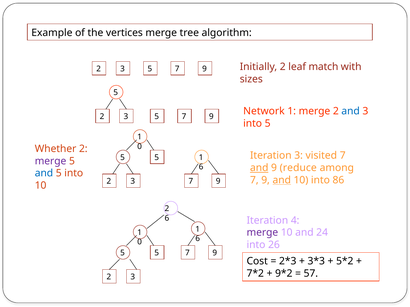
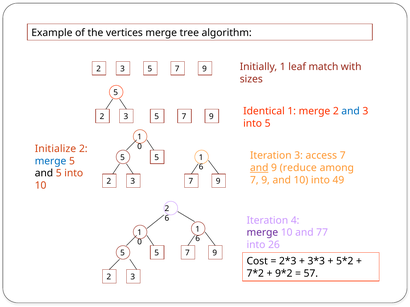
Initially 2: 2 -> 1
Network: Network -> Identical
Whether: Whether -> Initialize
visited: visited -> access
merge at (51, 161) colour: purple -> blue
and at (44, 174) colour: blue -> black
and at (282, 180) underline: present -> none
86: 86 -> 49
24: 24 -> 77
